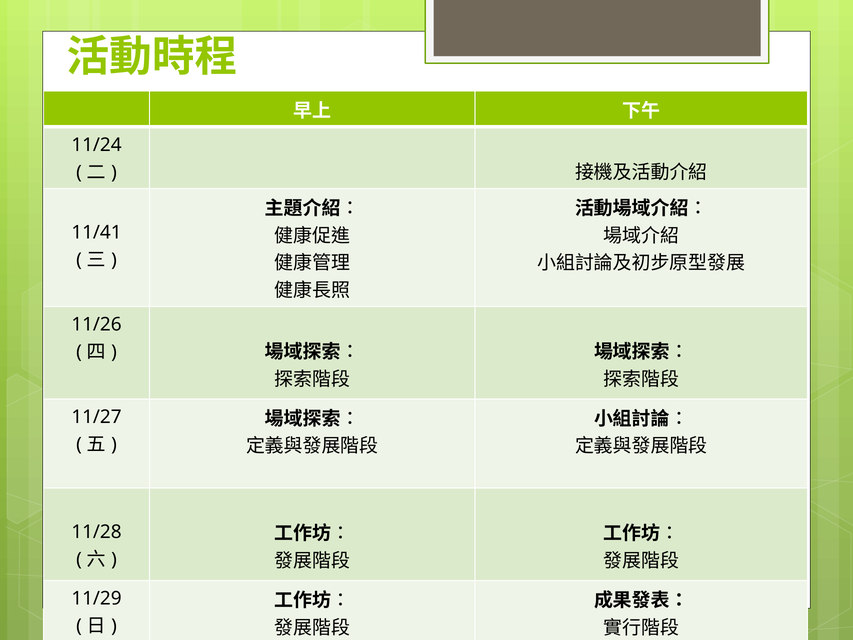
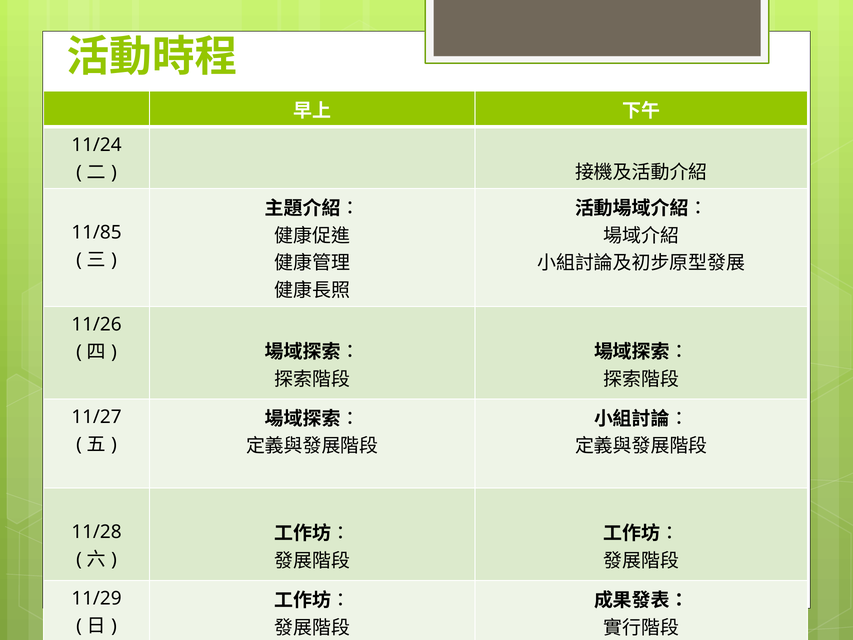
11/41: 11/41 -> 11/85
